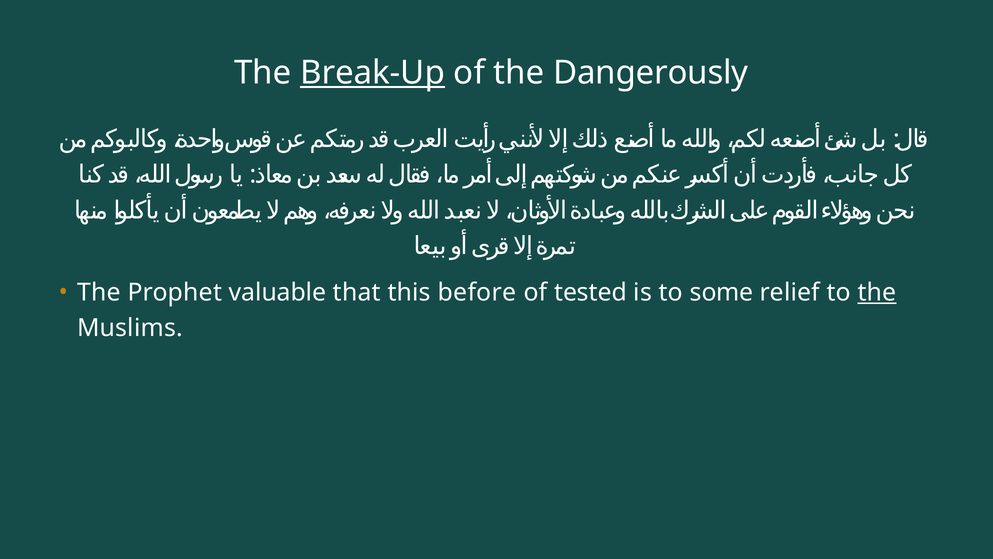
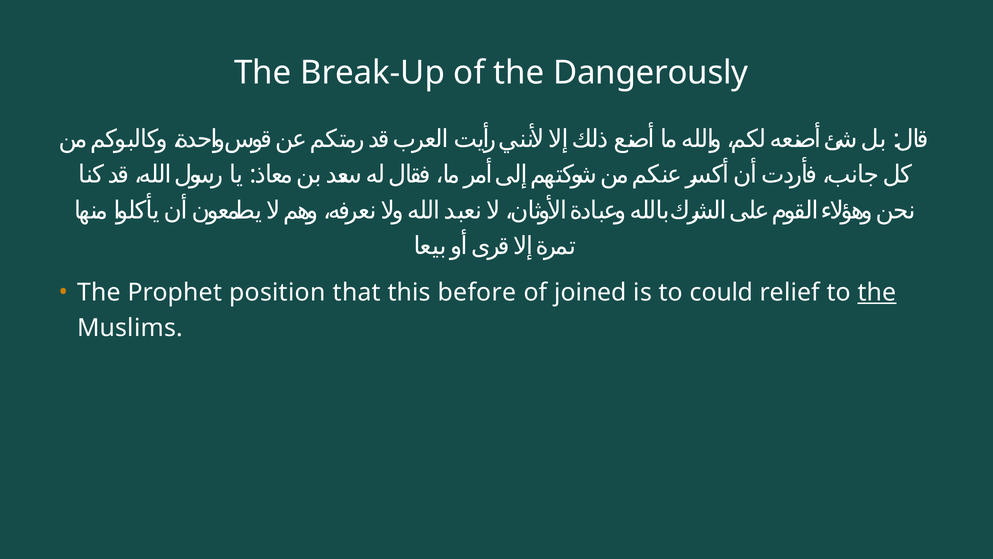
Break-Up underline: present -> none
valuable: valuable -> position
tested: tested -> joined
some: some -> could
